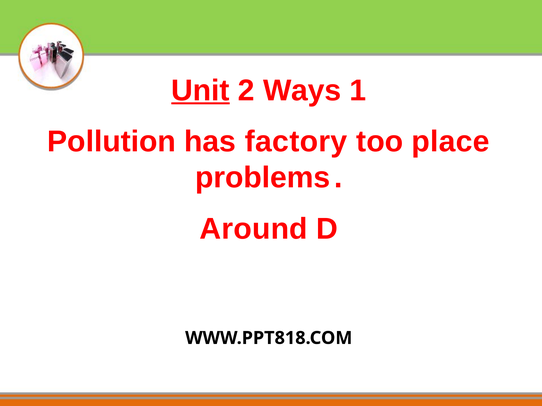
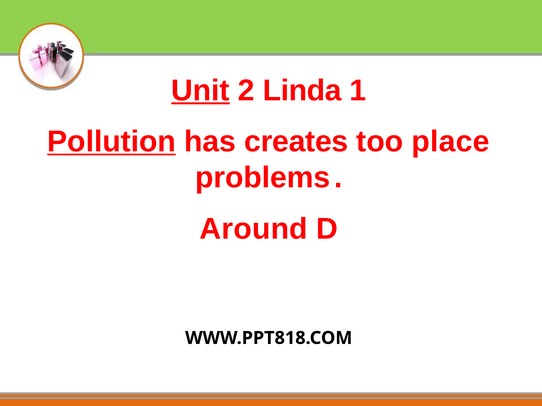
Ways: Ways -> Linda
Pollution underline: none -> present
factory: factory -> creates
